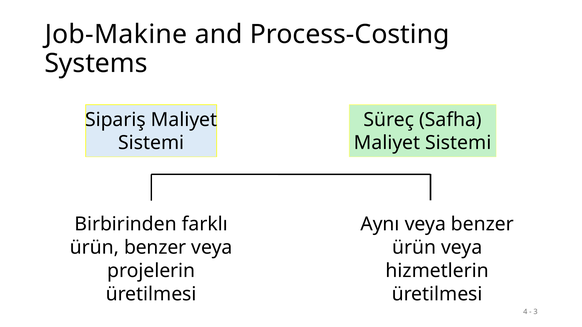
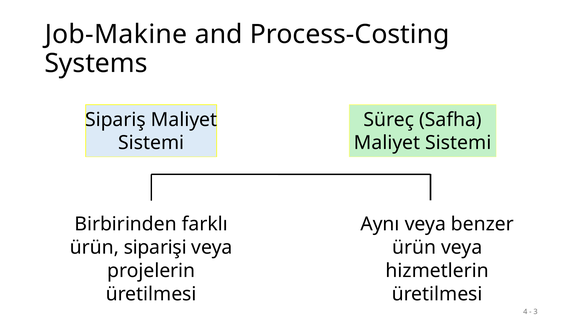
ürün benzer: benzer -> siparişi
